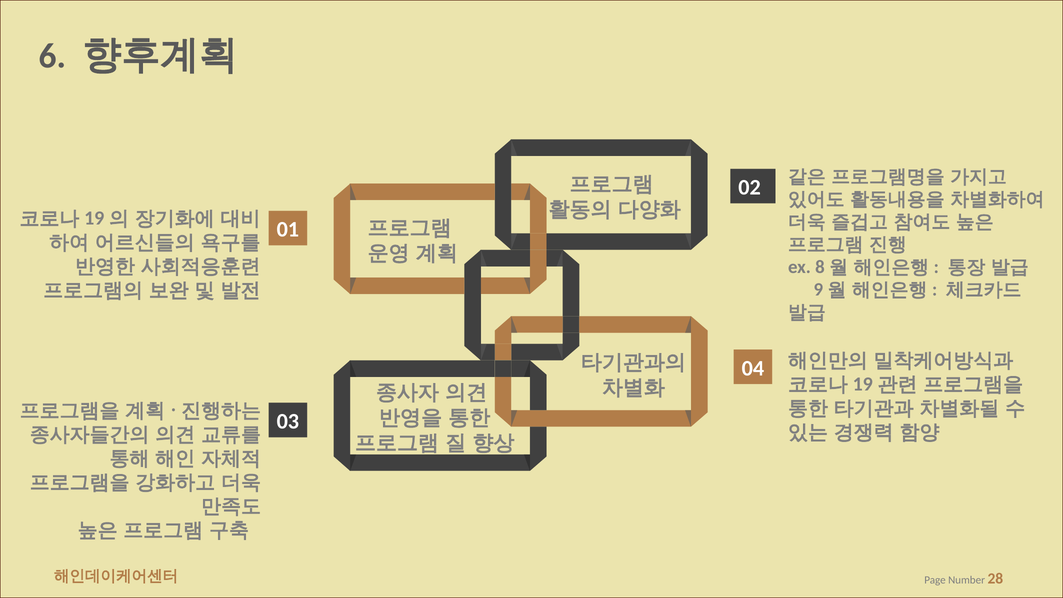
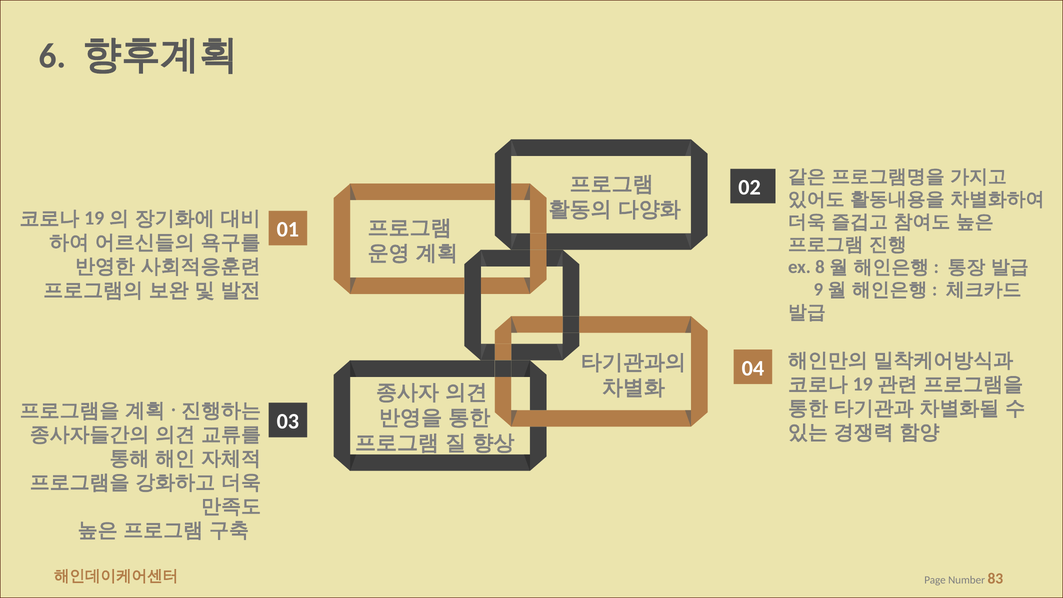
28: 28 -> 83
